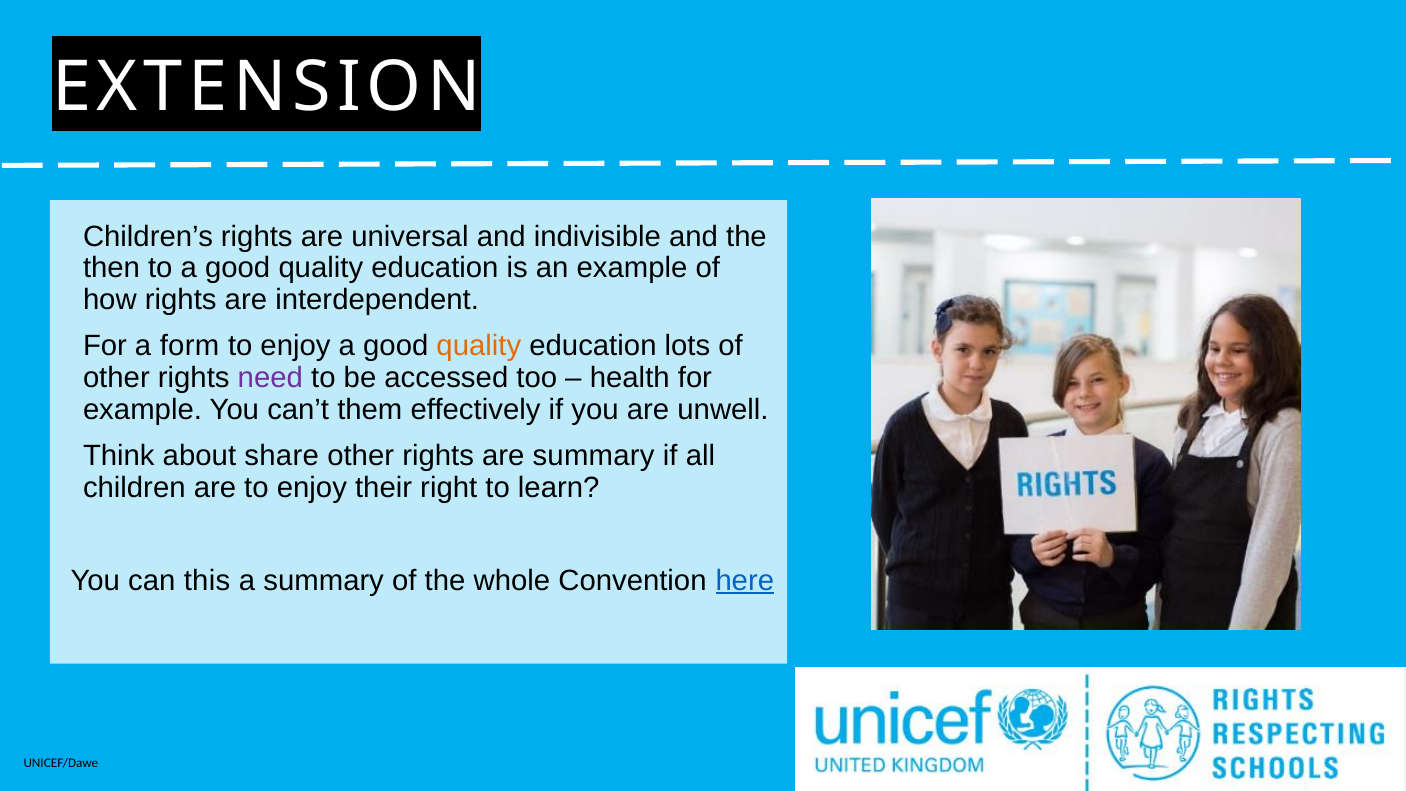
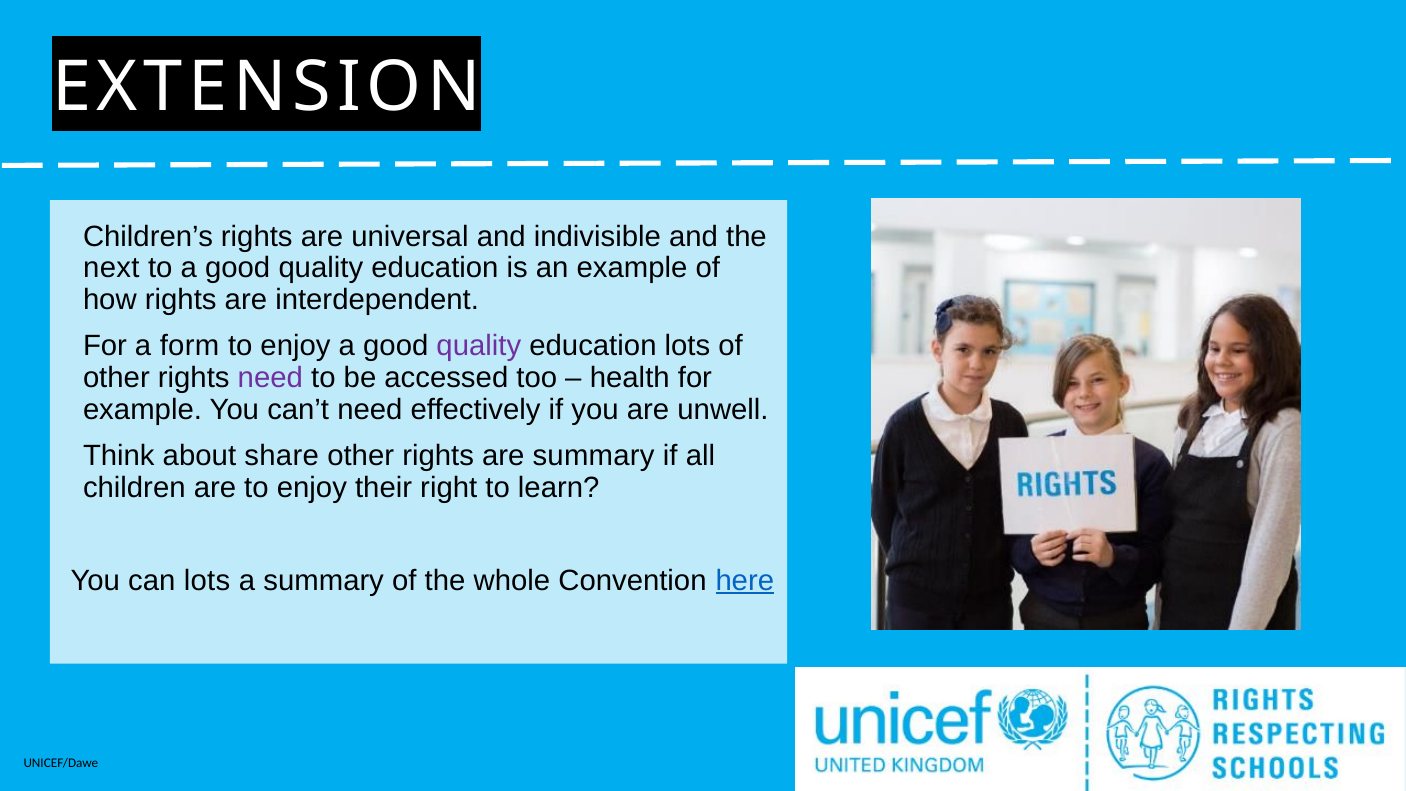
then: then -> next
quality at (479, 346) colour: orange -> purple
can’t them: them -> need
can this: this -> lots
